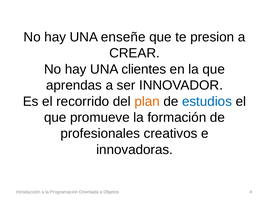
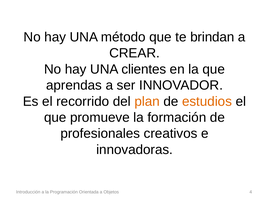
enseñe: enseñe -> método
presion: presion -> brindan
estudios colour: blue -> orange
